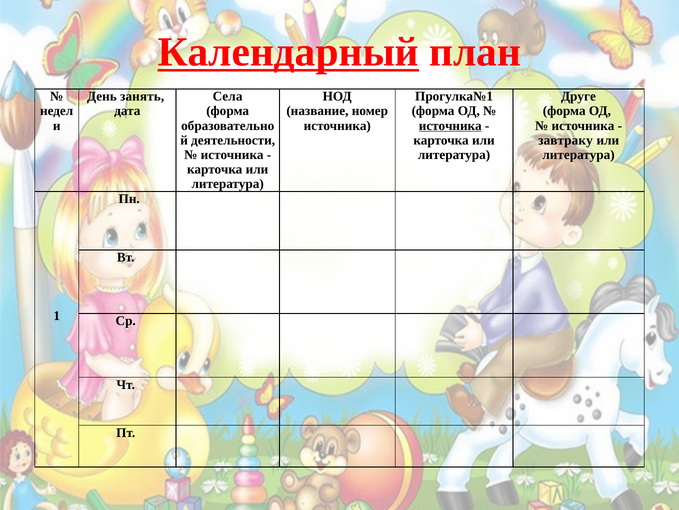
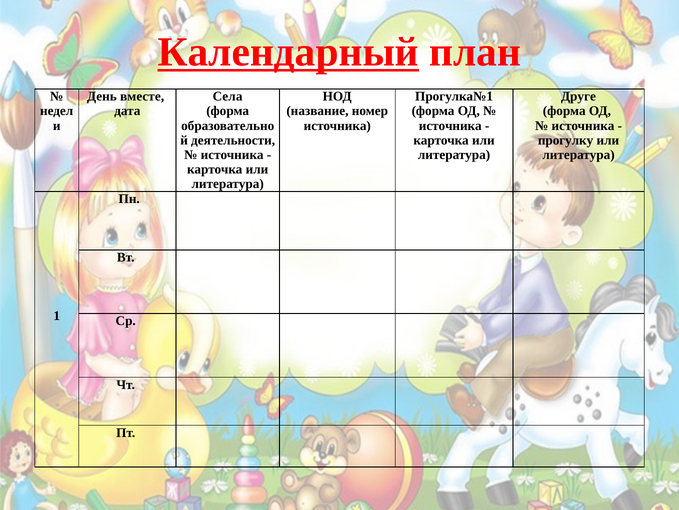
занять: занять -> вместе
источника at (450, 125) underline: present -> none
завтраку: завтраку -> прогулку
